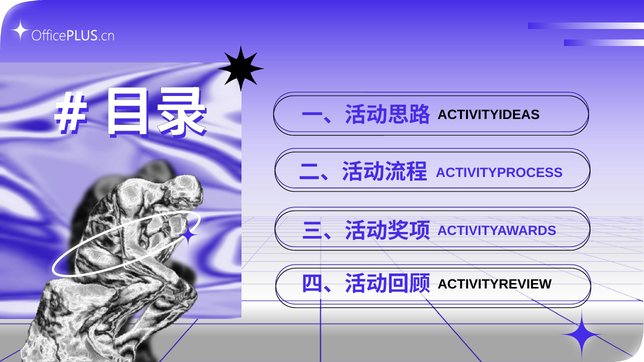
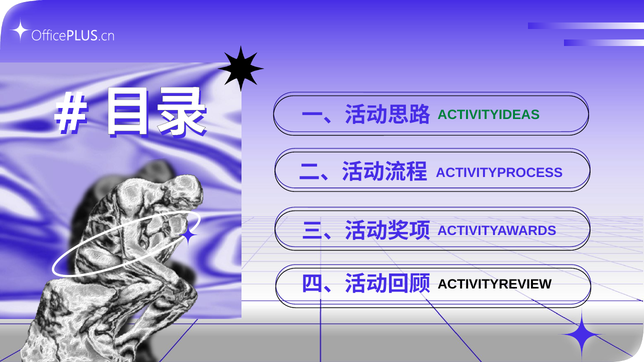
ACTIVITYIDEAS colour: black -> green
